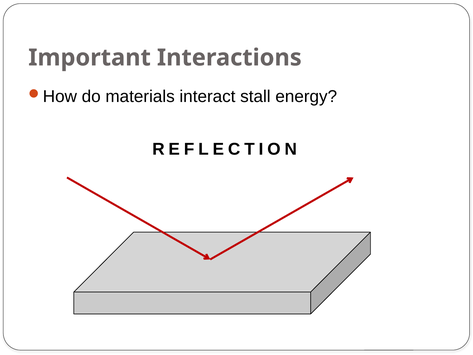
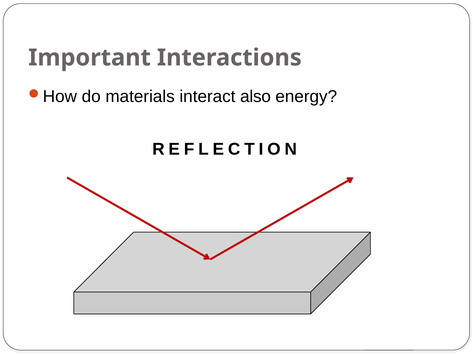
stall: stall -> also
